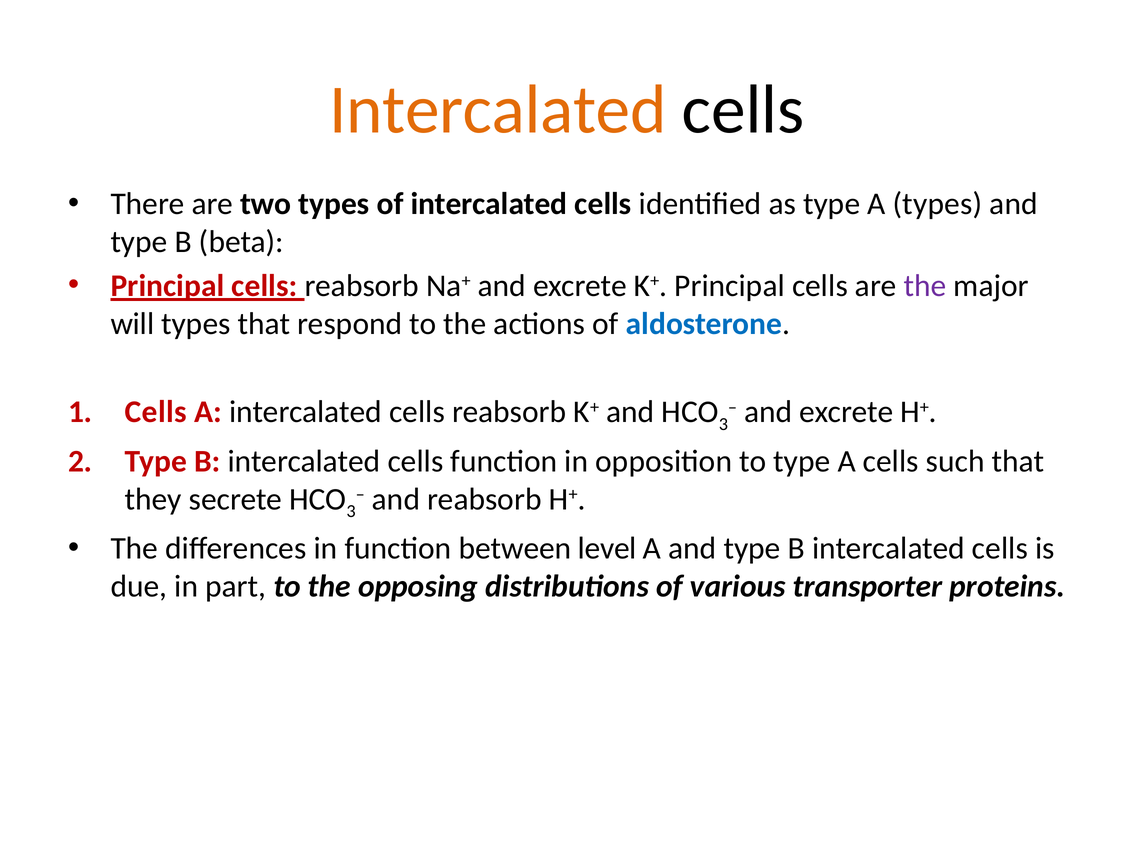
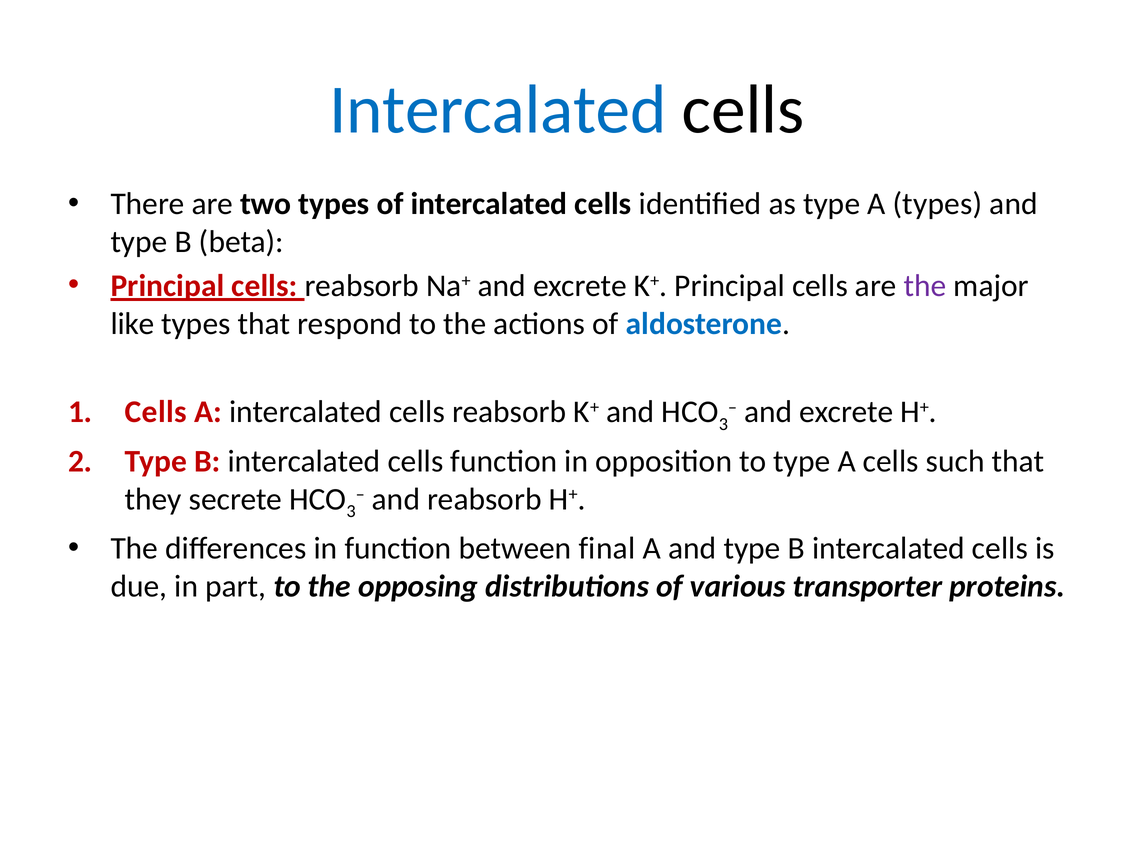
Intercalated at (498, 110) colour: orange -> blue
will: will -> like
level: level -> final
